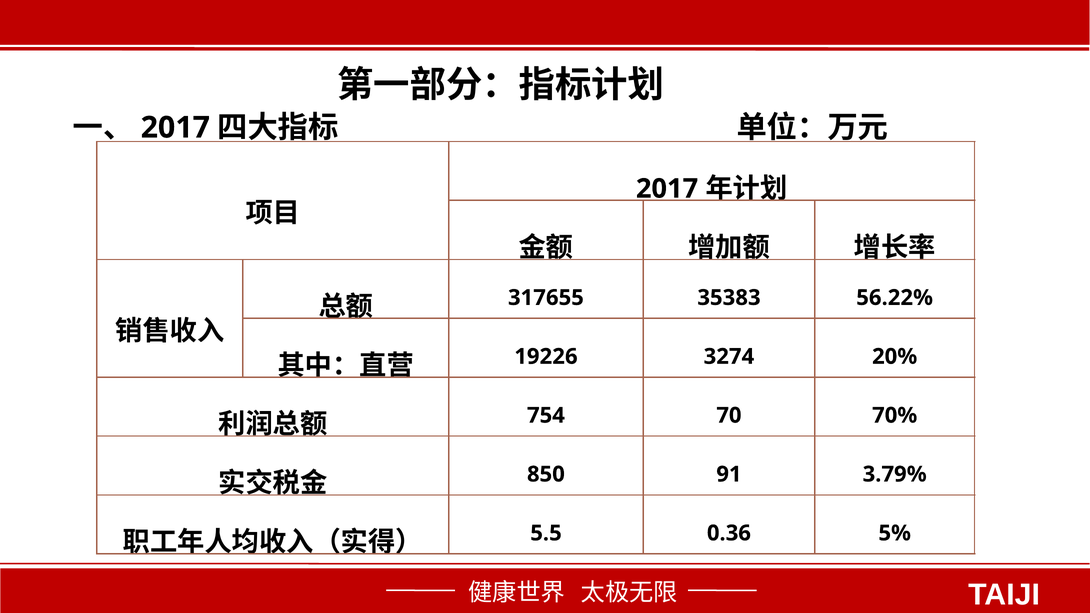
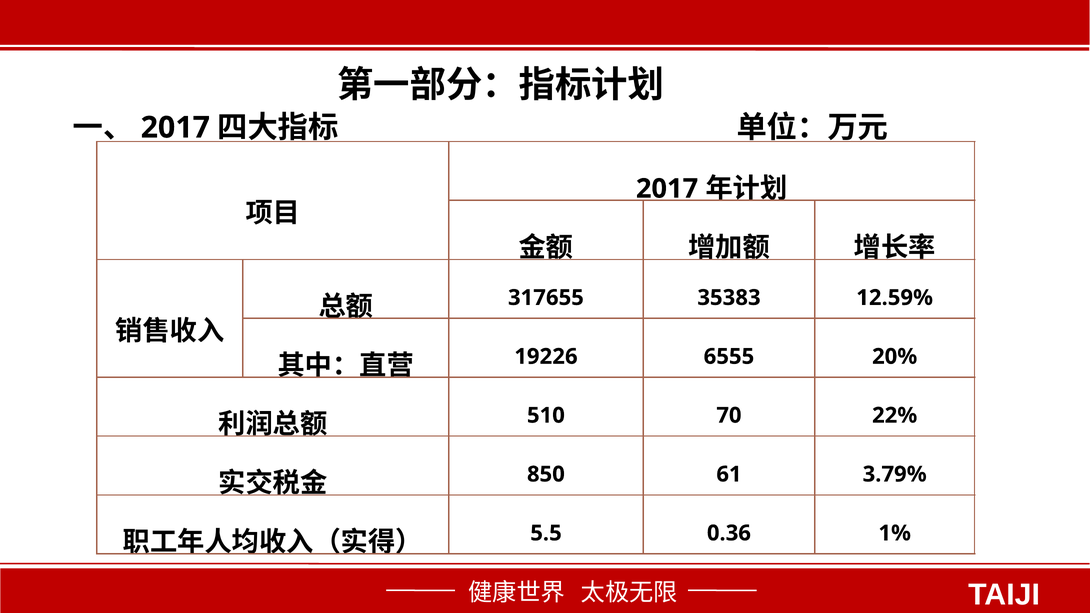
56.22%: 56.22% -> 12.59%
3274: 3274 -> 6555
754: 754 -> 510
70%: 70% -> 22%
91: 91 -> 61
5%: 5% -> 1%
